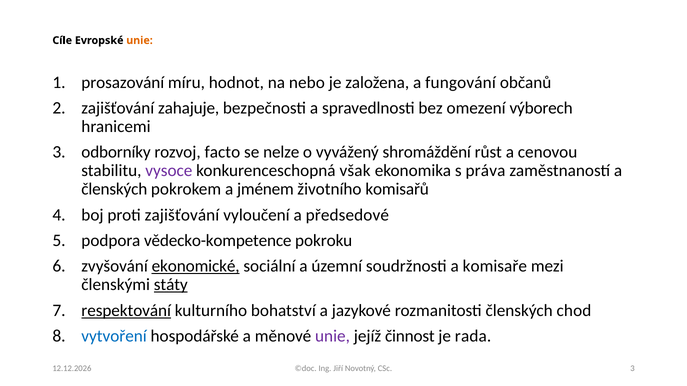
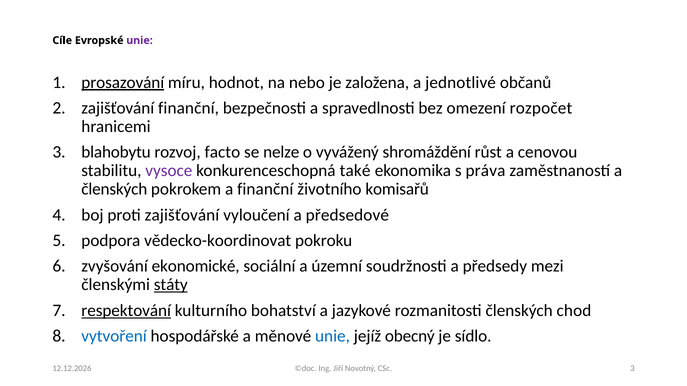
unie at (140, 40) colour: orange -> purple
prosazování underline: none -> present
fungování: fungování -> jednotlivé
zajišťování zahajuje: zahajuje -> finanční
výborech: výborech -> rozpočet
odborníky: odborníky -> blahobytu
však: však -> také
a jménem: jménem -> finanční
vědecko-kompetence: vědecko-kompetence -> vědecko-koordinovat
ekonomické underline: present -> none
komisaře: komisaře -> předsedy
unie at (333, 337) colour: purple -> blue
činnost: činnost -> obecný
rada: rada -> sídlo
